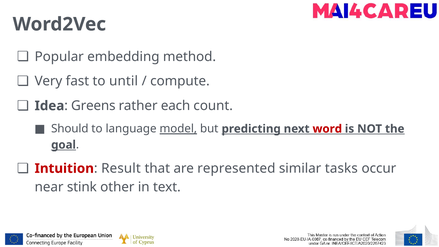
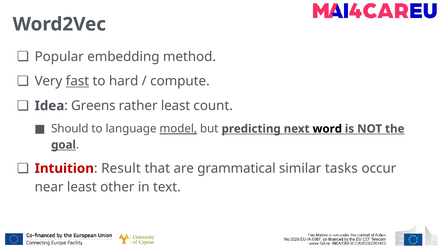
fast underline: none -> present
until: until -> hard
rather each: each -> least
word colour: red -> black
represented: represented -> grammatical
near stink: stink -> least
